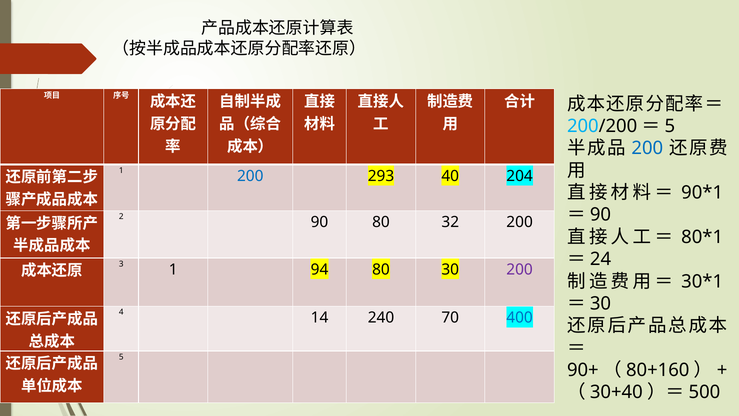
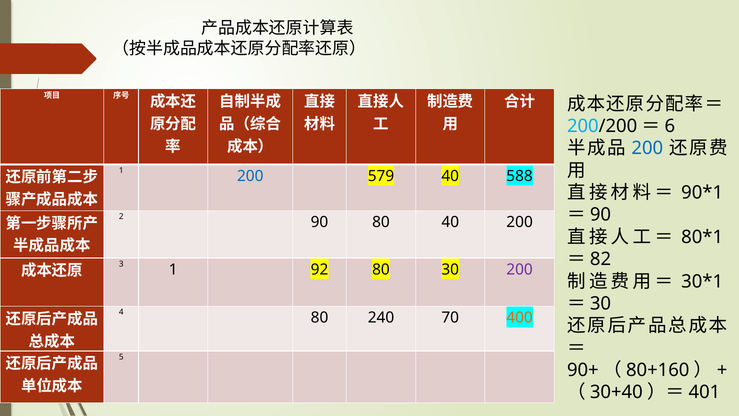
5 at (670, 126): 5 -> 6
293: 293 -> 579
204: 204 -> 588
80 32: 32 -> 40
24: 24 -> 82
94: 94 -> 92
4 14: 14 -> 80
400 colour: blue -> orange
500: 500 -> 401
